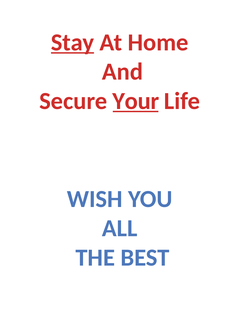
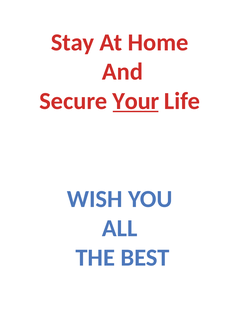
Stay underline: present -> none
